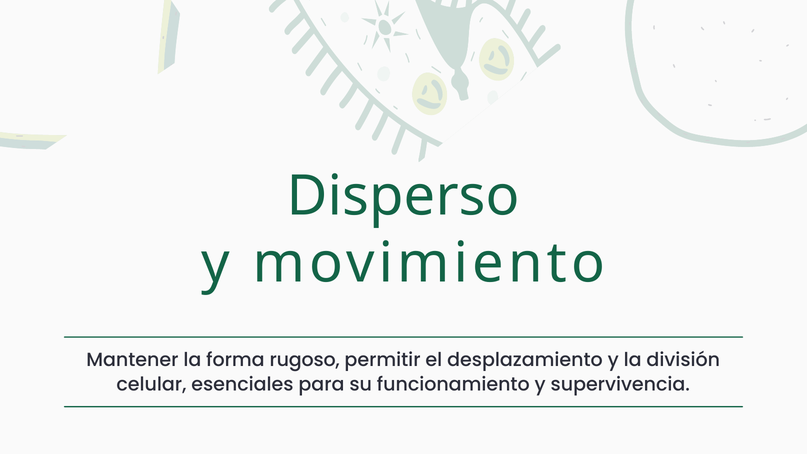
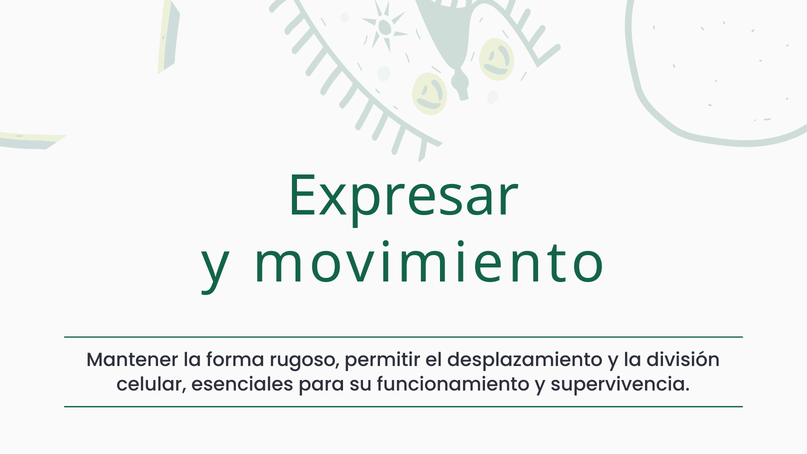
Disperso: Disperso -> Expresar
